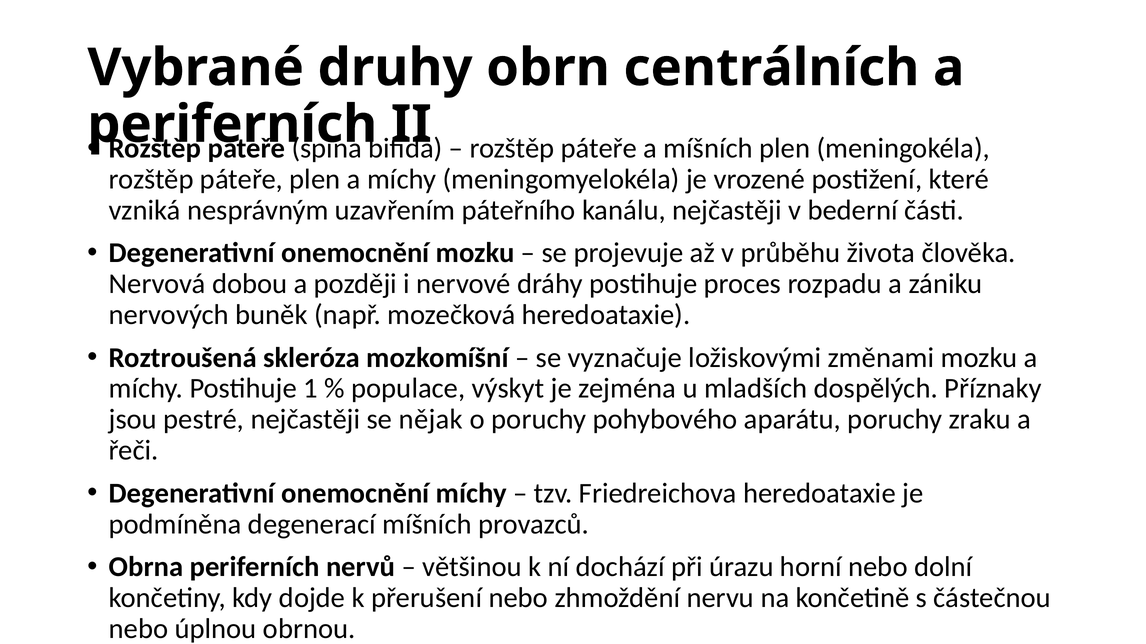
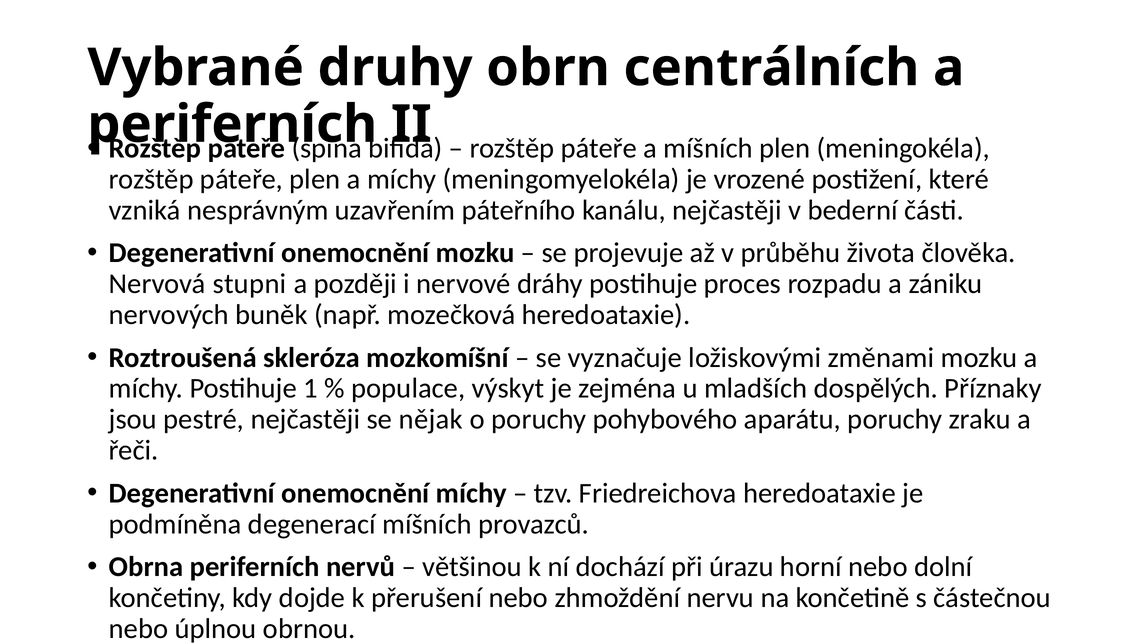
dobou: dobou -> stupni
